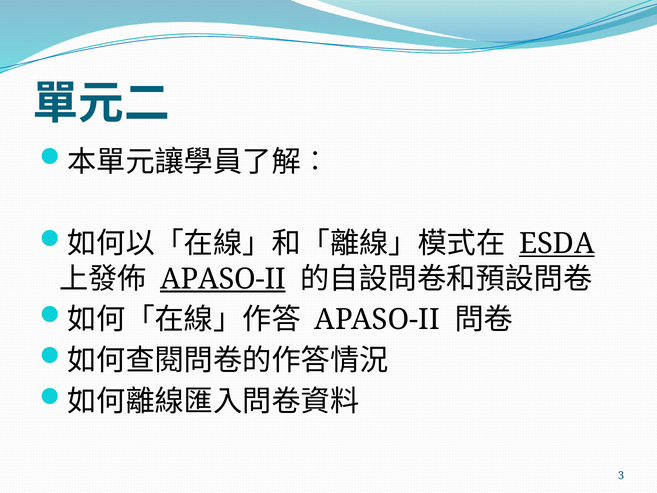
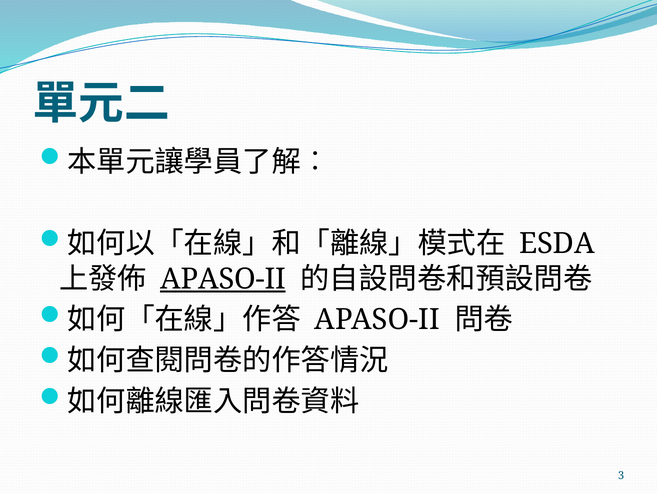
ESDA underline: present -> none
